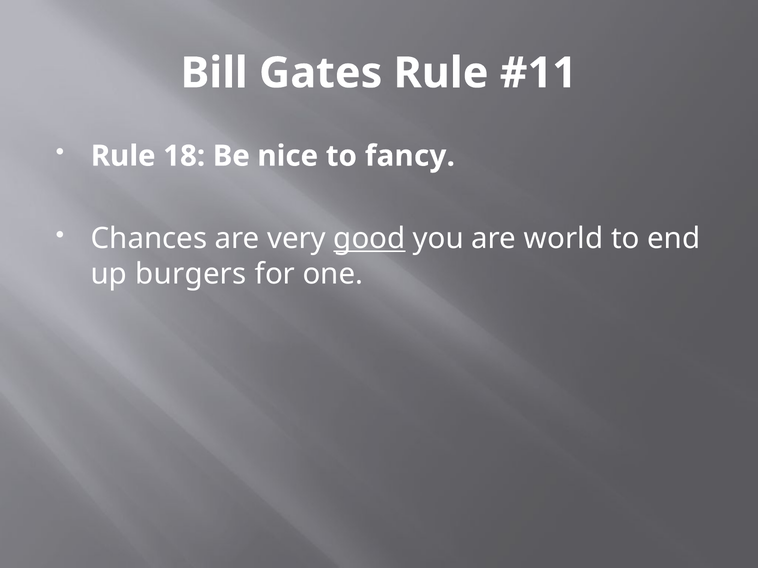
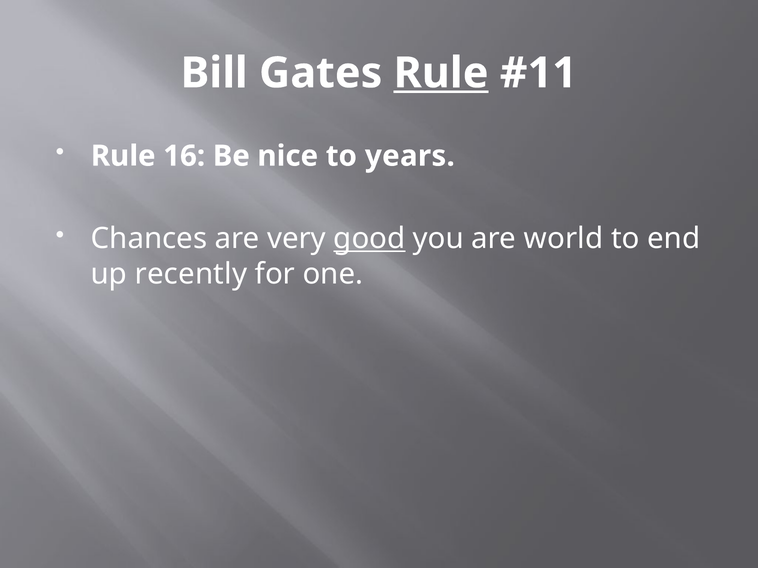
Rule at (441, 73) underline: none -> present
18: 18 -> 16
fancy: fancy -> years
burgers: burgers -> recently
